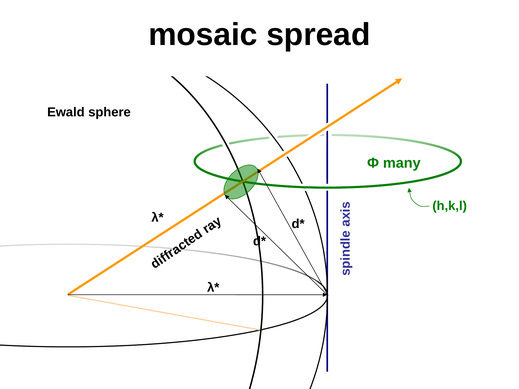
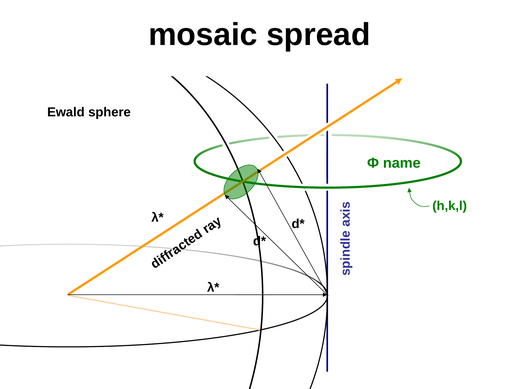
many: many -> name
